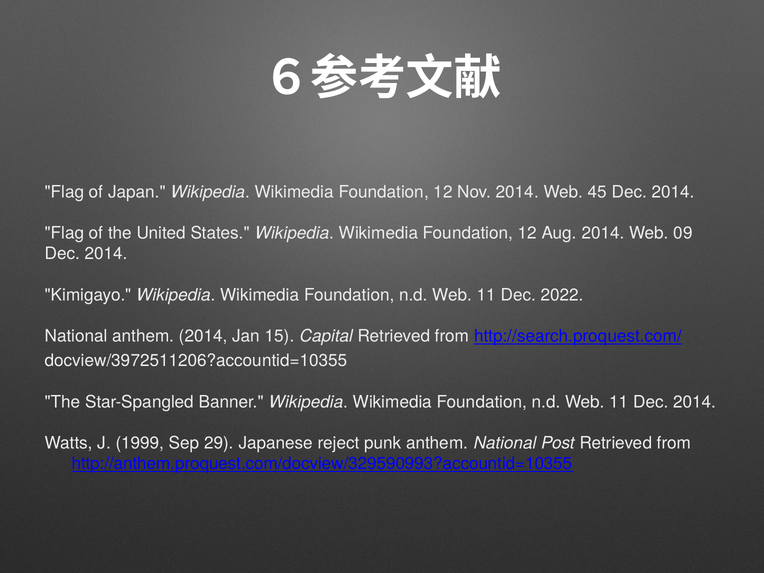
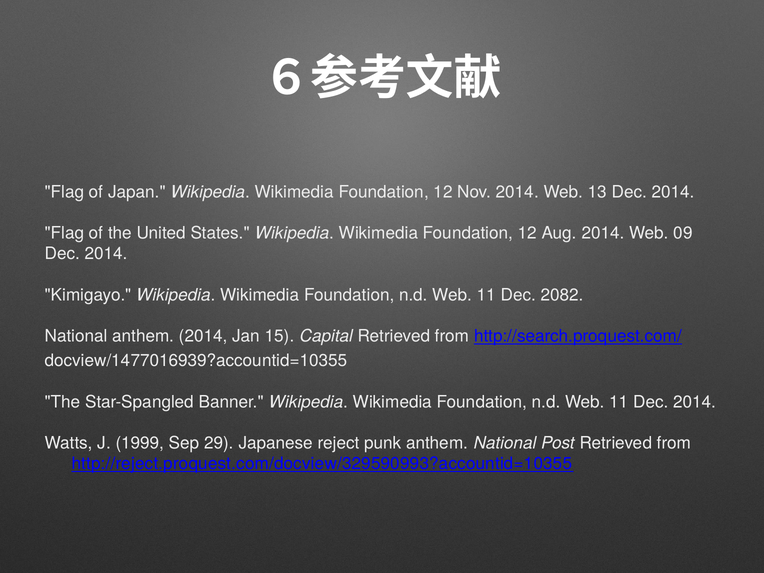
45: 45 -> 13
2022: 2022 -> 2082
docview/3972511206?accountid=10355: docview/3972511206?accountid=10355 -> docview/1477016939?accountid=10355
http://anthem.proquest.com/docview/329590993?accountid=10355: http://anthem.proquest.com/docview/329590993?accountid=10355 -> http://reject.proquest.com/docview/329590993?accountid=10355
